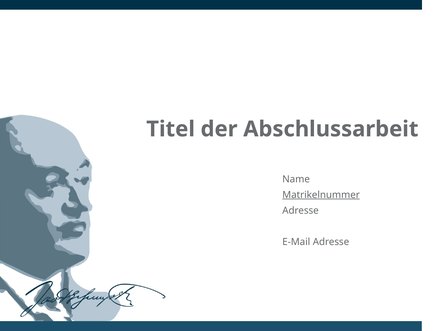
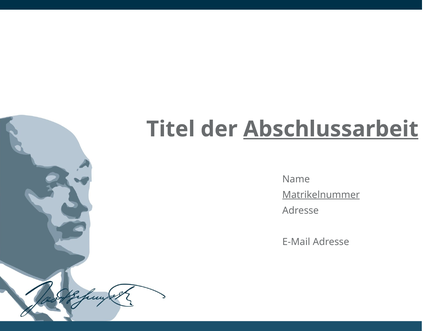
Abschlussarbeit underline: none -> present
